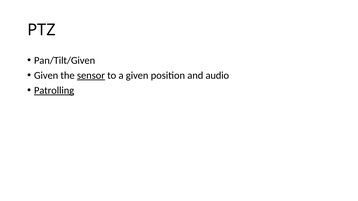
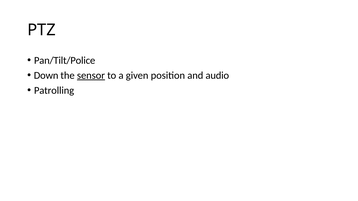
Pan/Tilt/Given: Pan/Tilt/Given -> Pan/Tilt/Police
Given at (46, 76): Given -> Down
Patrolling underline: present -> none
